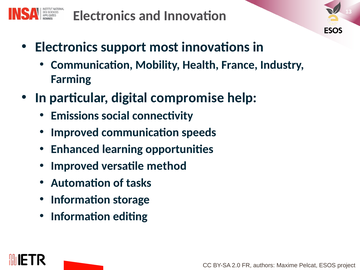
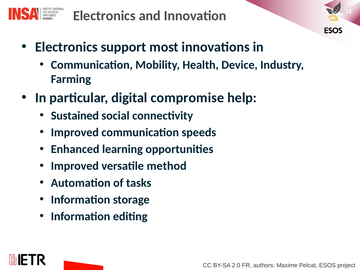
France: France -> Device
Emissions: Emissions -> Sustained
